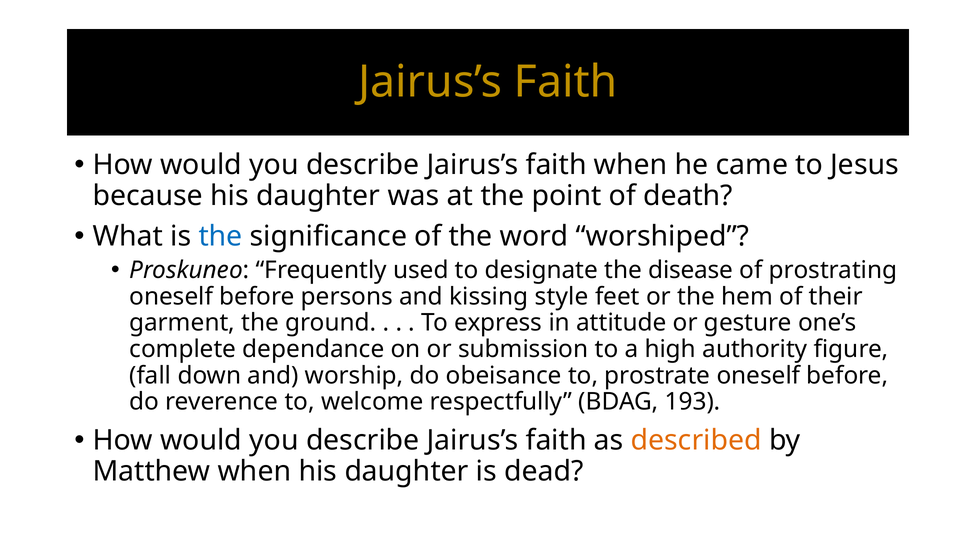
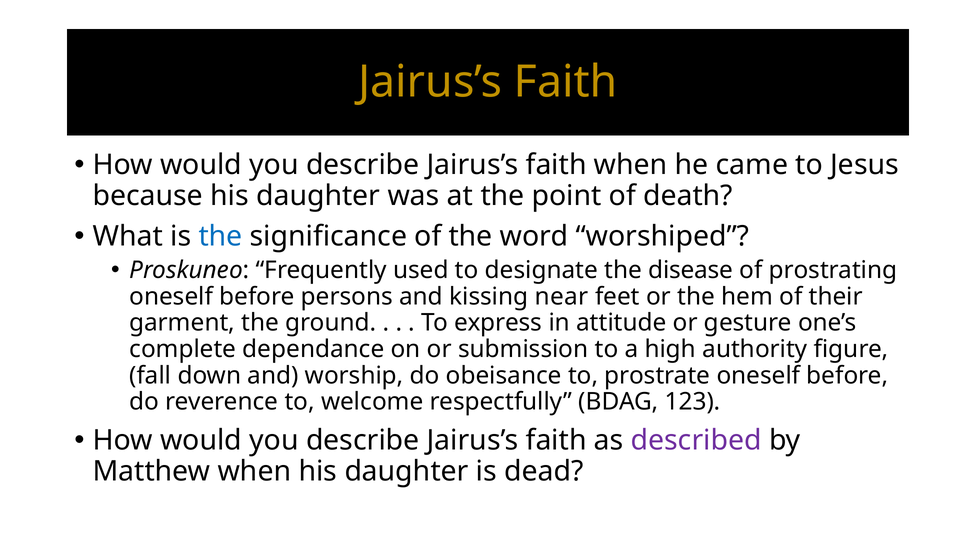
style: style -> near
193: 193 -> 123
described colour: orange -> purple
